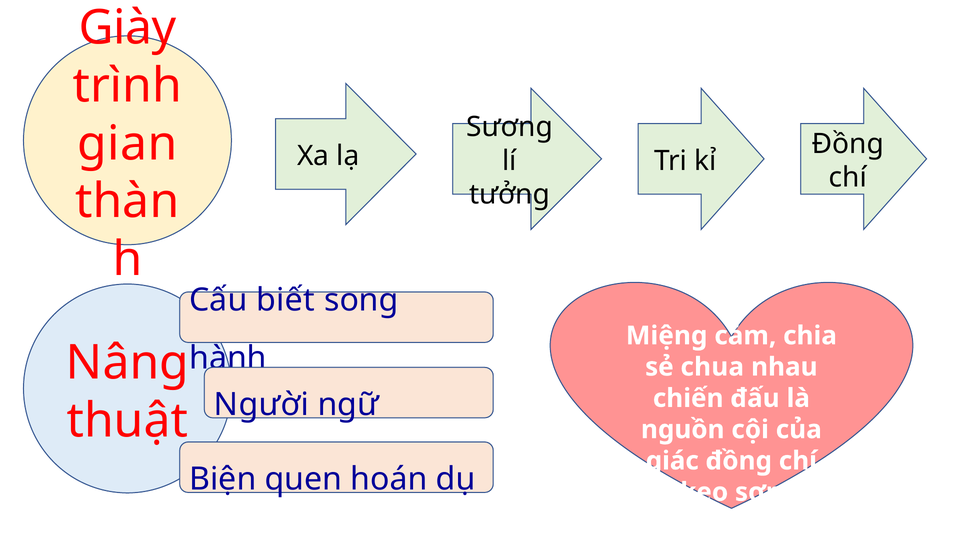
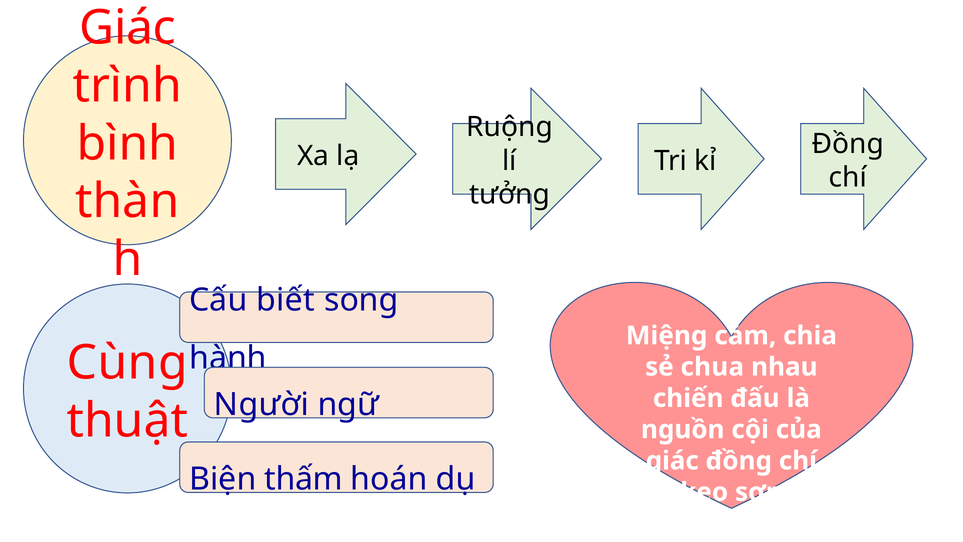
Giày at (128, 28): Giày -> Giác
Sương: Sương -> Ruộng
gian: gian -> bình
Nâng: Nâng -> Cùng
quen: quen -> thấm
